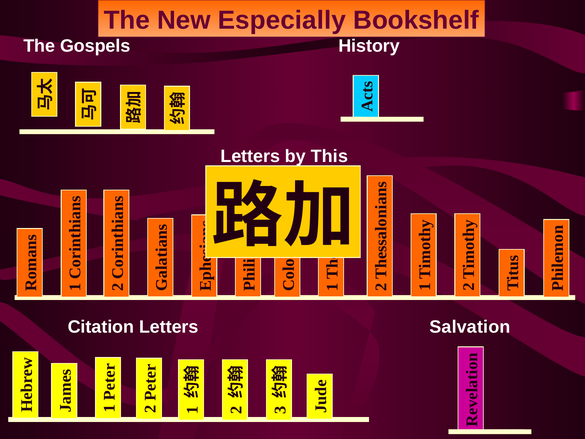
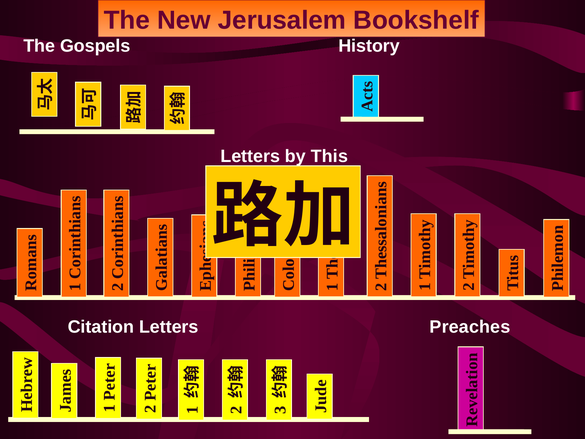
Especially: Especially -> Jerusalem
Salvation: Salvation -> Preaches
